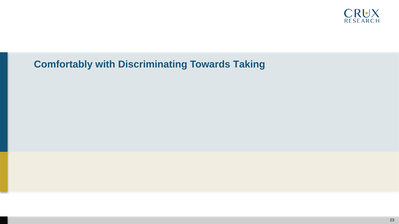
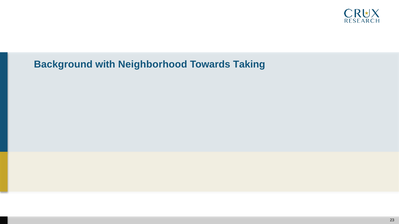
Comfortably: Comfortably -> Background
Discriminating: Discriminating -> Neighborhood
